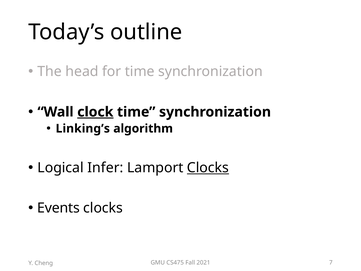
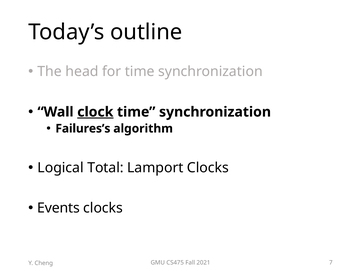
Linking’s: Linking’s -> Failures’s
Infer: Infer -> Total
Clocks at (208, 168) underline: present -> none
